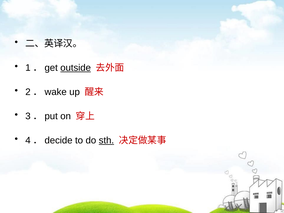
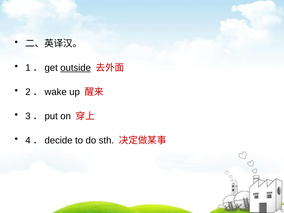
sth underline: present -> none
